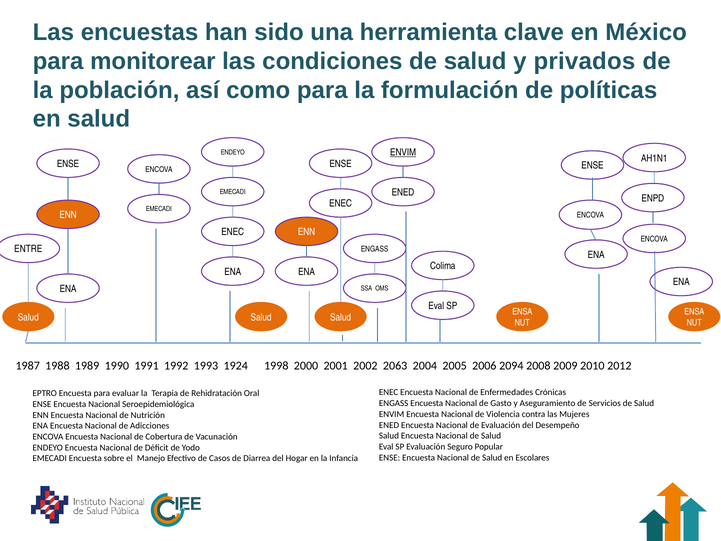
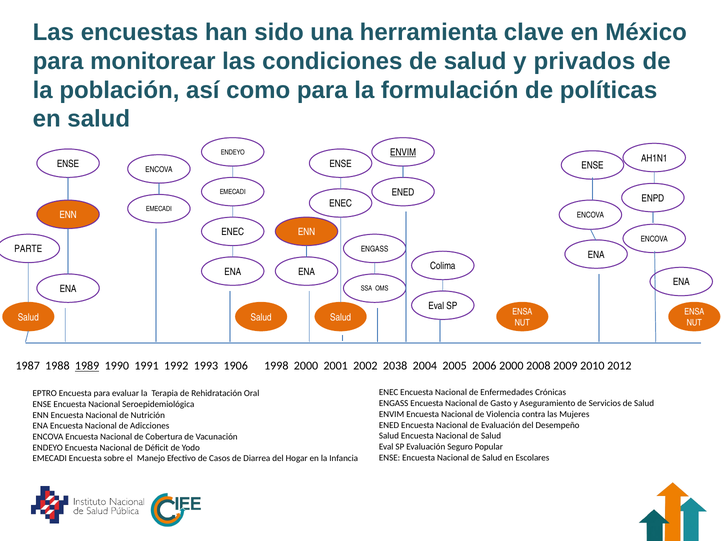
ENTRE: ENTRE -> PARTE
1989 underline: none -> present
1924: 1924 -> 1906
2063: 2063 -> 2038
2006 2094: 2094 -> 2000
